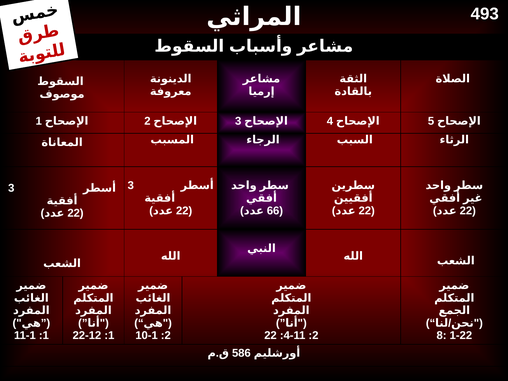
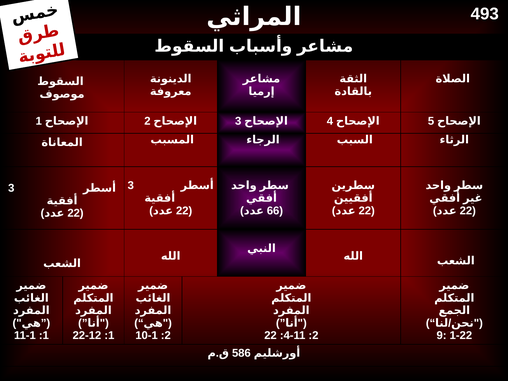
8: 8 -> 9
